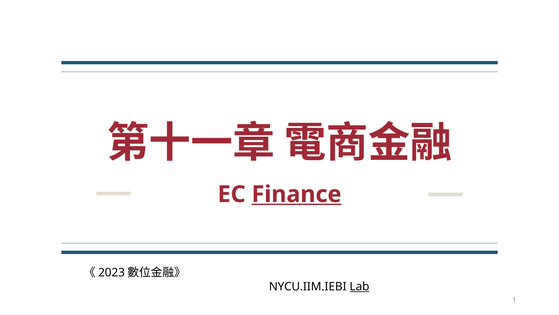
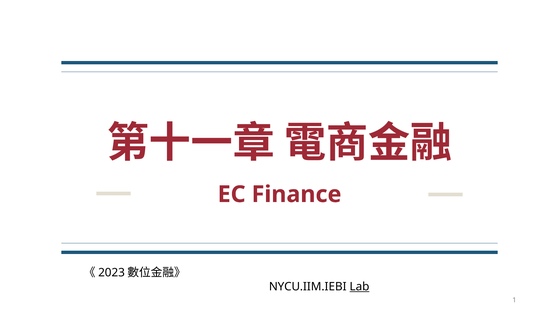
Finance underline: present -> none
